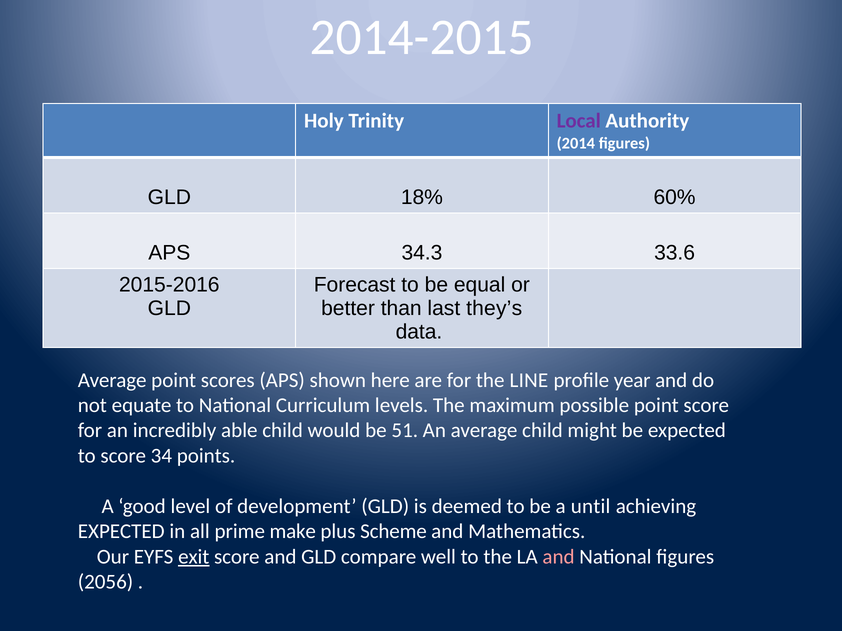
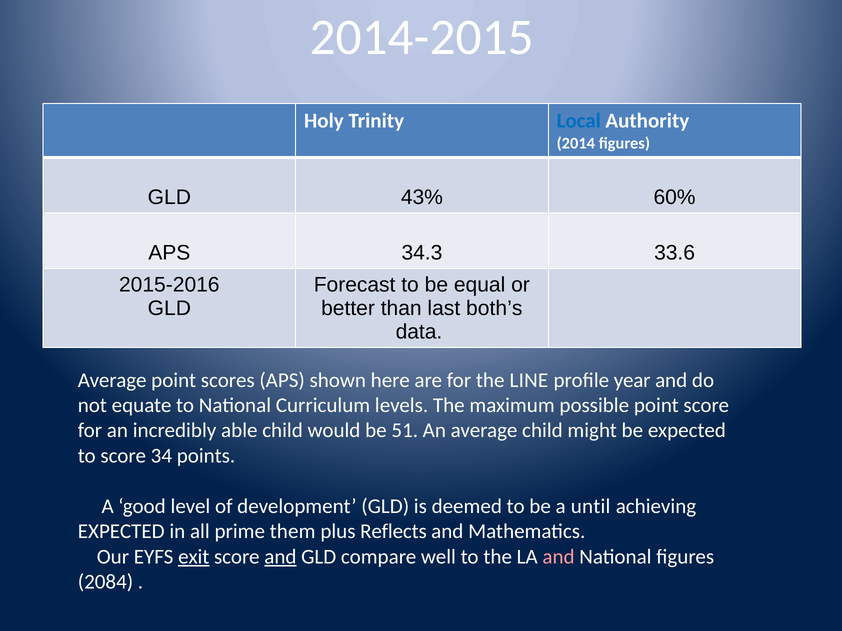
Local colour: purple -> blue
18%: 18% -> 43%
they’s: they’s -> both’s
make: make -> them
Scheme: Scheme -> Reflects
and at (280, 557) underline: none -> present
2056: 2056 -> 2084
